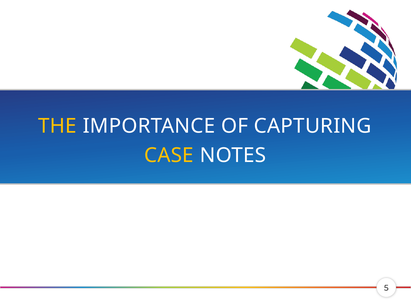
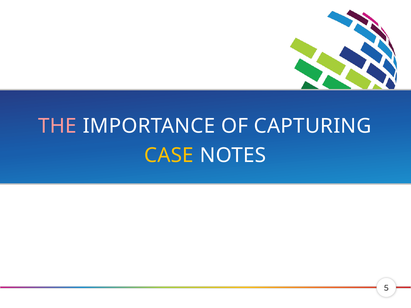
THE colour: yellow -> pink
